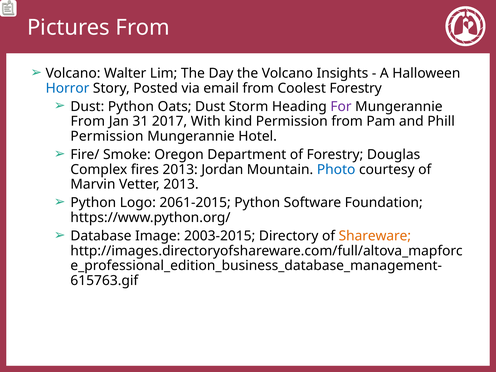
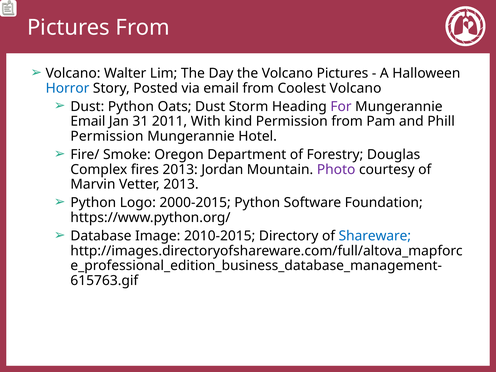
Volcano Insights: Insights -> Pictures
Coolest Forestry: Forestry -> Volcano
From at (88, 121): From -> Email
2017: 2017 -> 2011
Photo colour: blue -> purple
2061-2015: 2061-2015 -> 2000-2015
2003-2015: 2003-2015 -> 2010-2015
Shareware colour: orange -> blue
